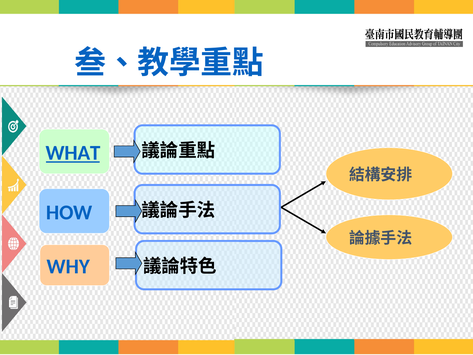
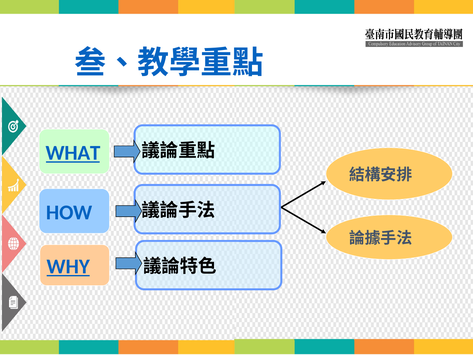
WHY underline: none -> present
